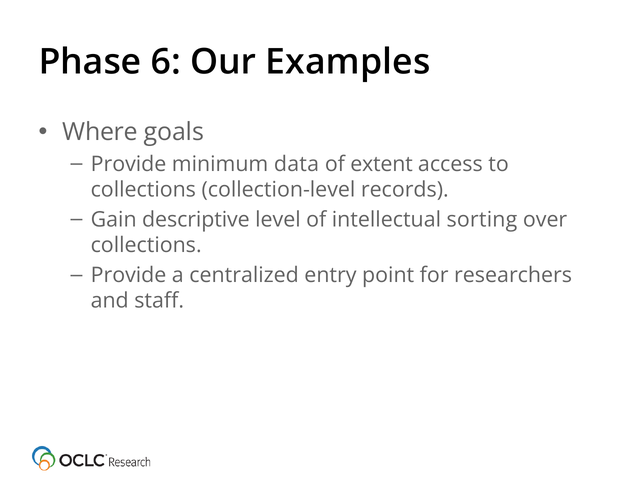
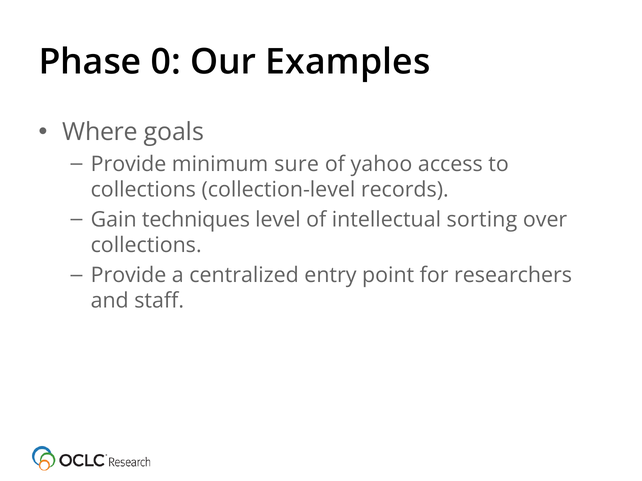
6: 6 -> 0
data: data -> sure
extent: extent -> yahoo
descriptive: descriptive -> techniques
